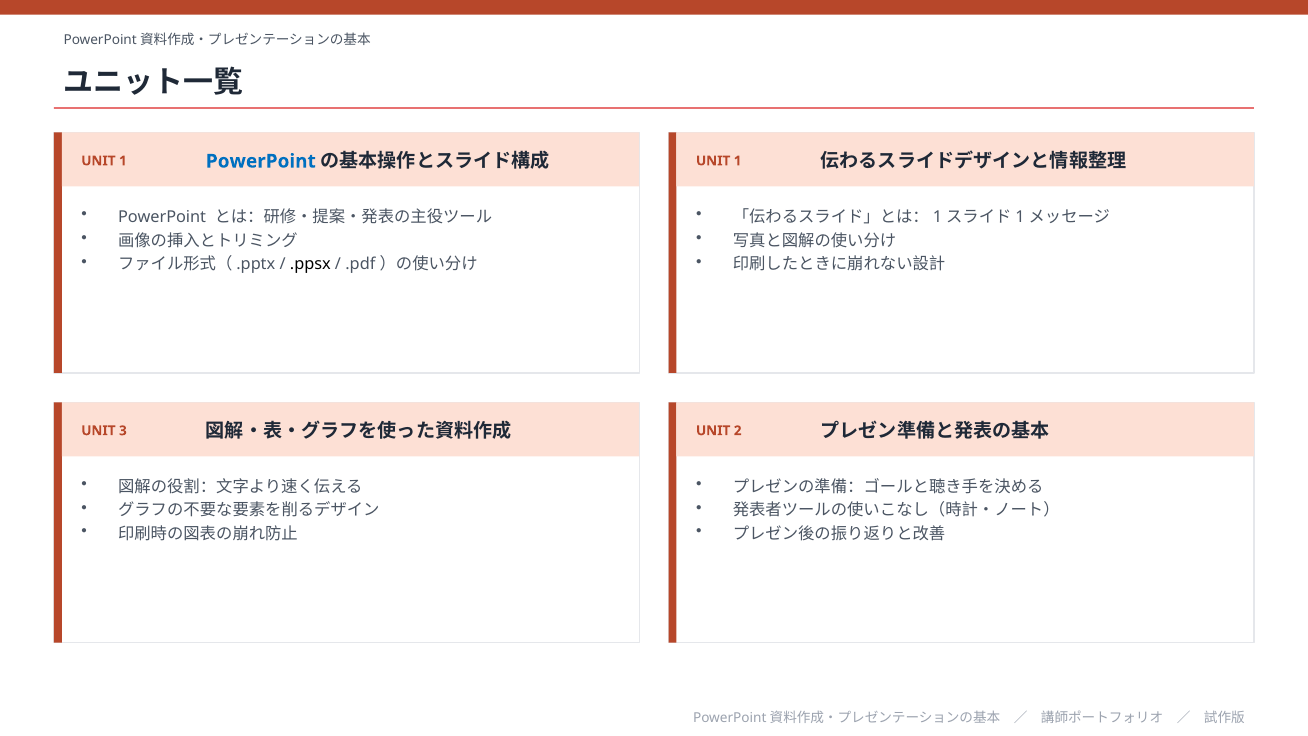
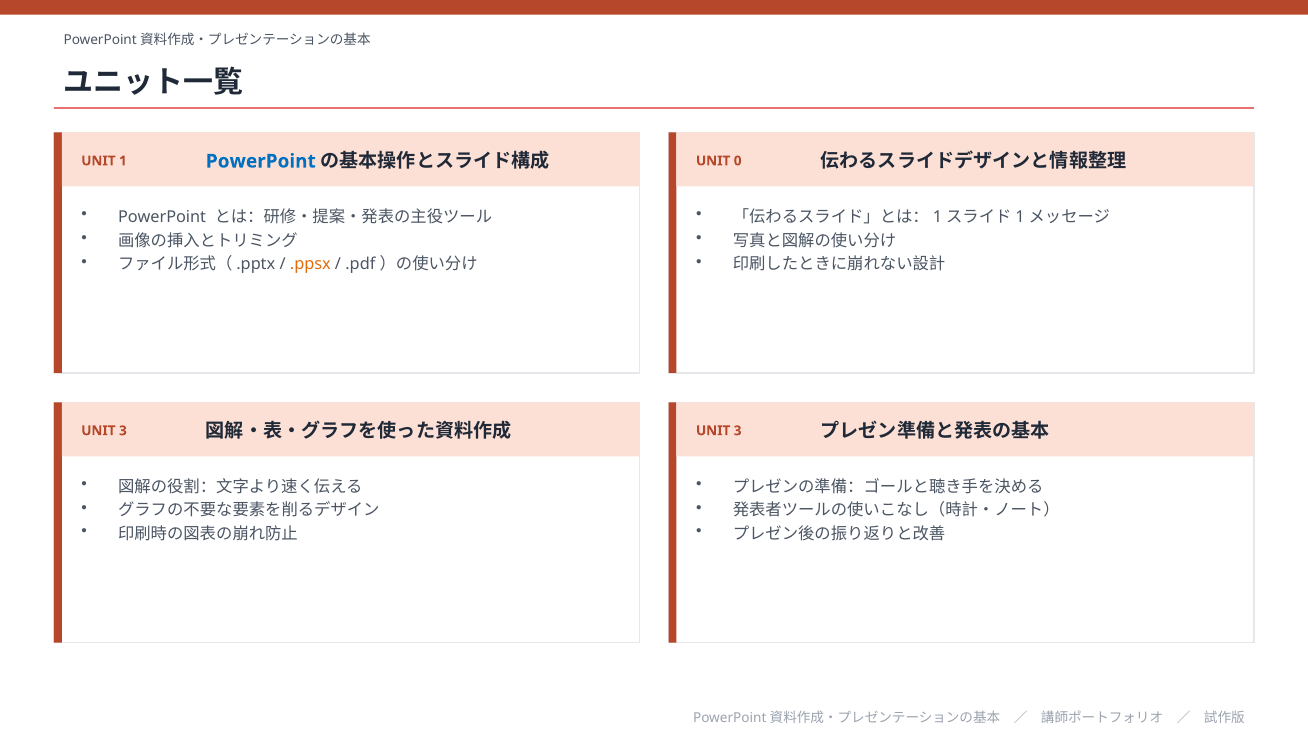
1 at (738, 161): 1 -> 0
.ppsx colour: black -> orange
2 at (738, 431): 2 -> 3
